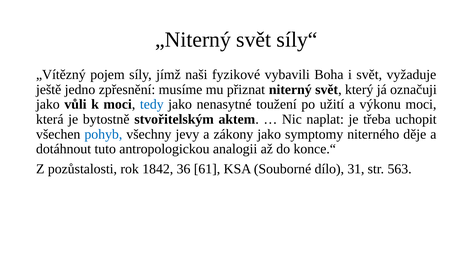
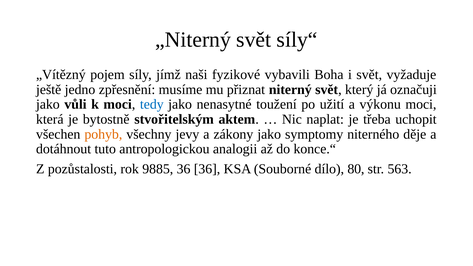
pohyb colour: blue -> orange
1842: 1842 -> 9885
36 61: 61 -> 36
31: 31 -> 80
